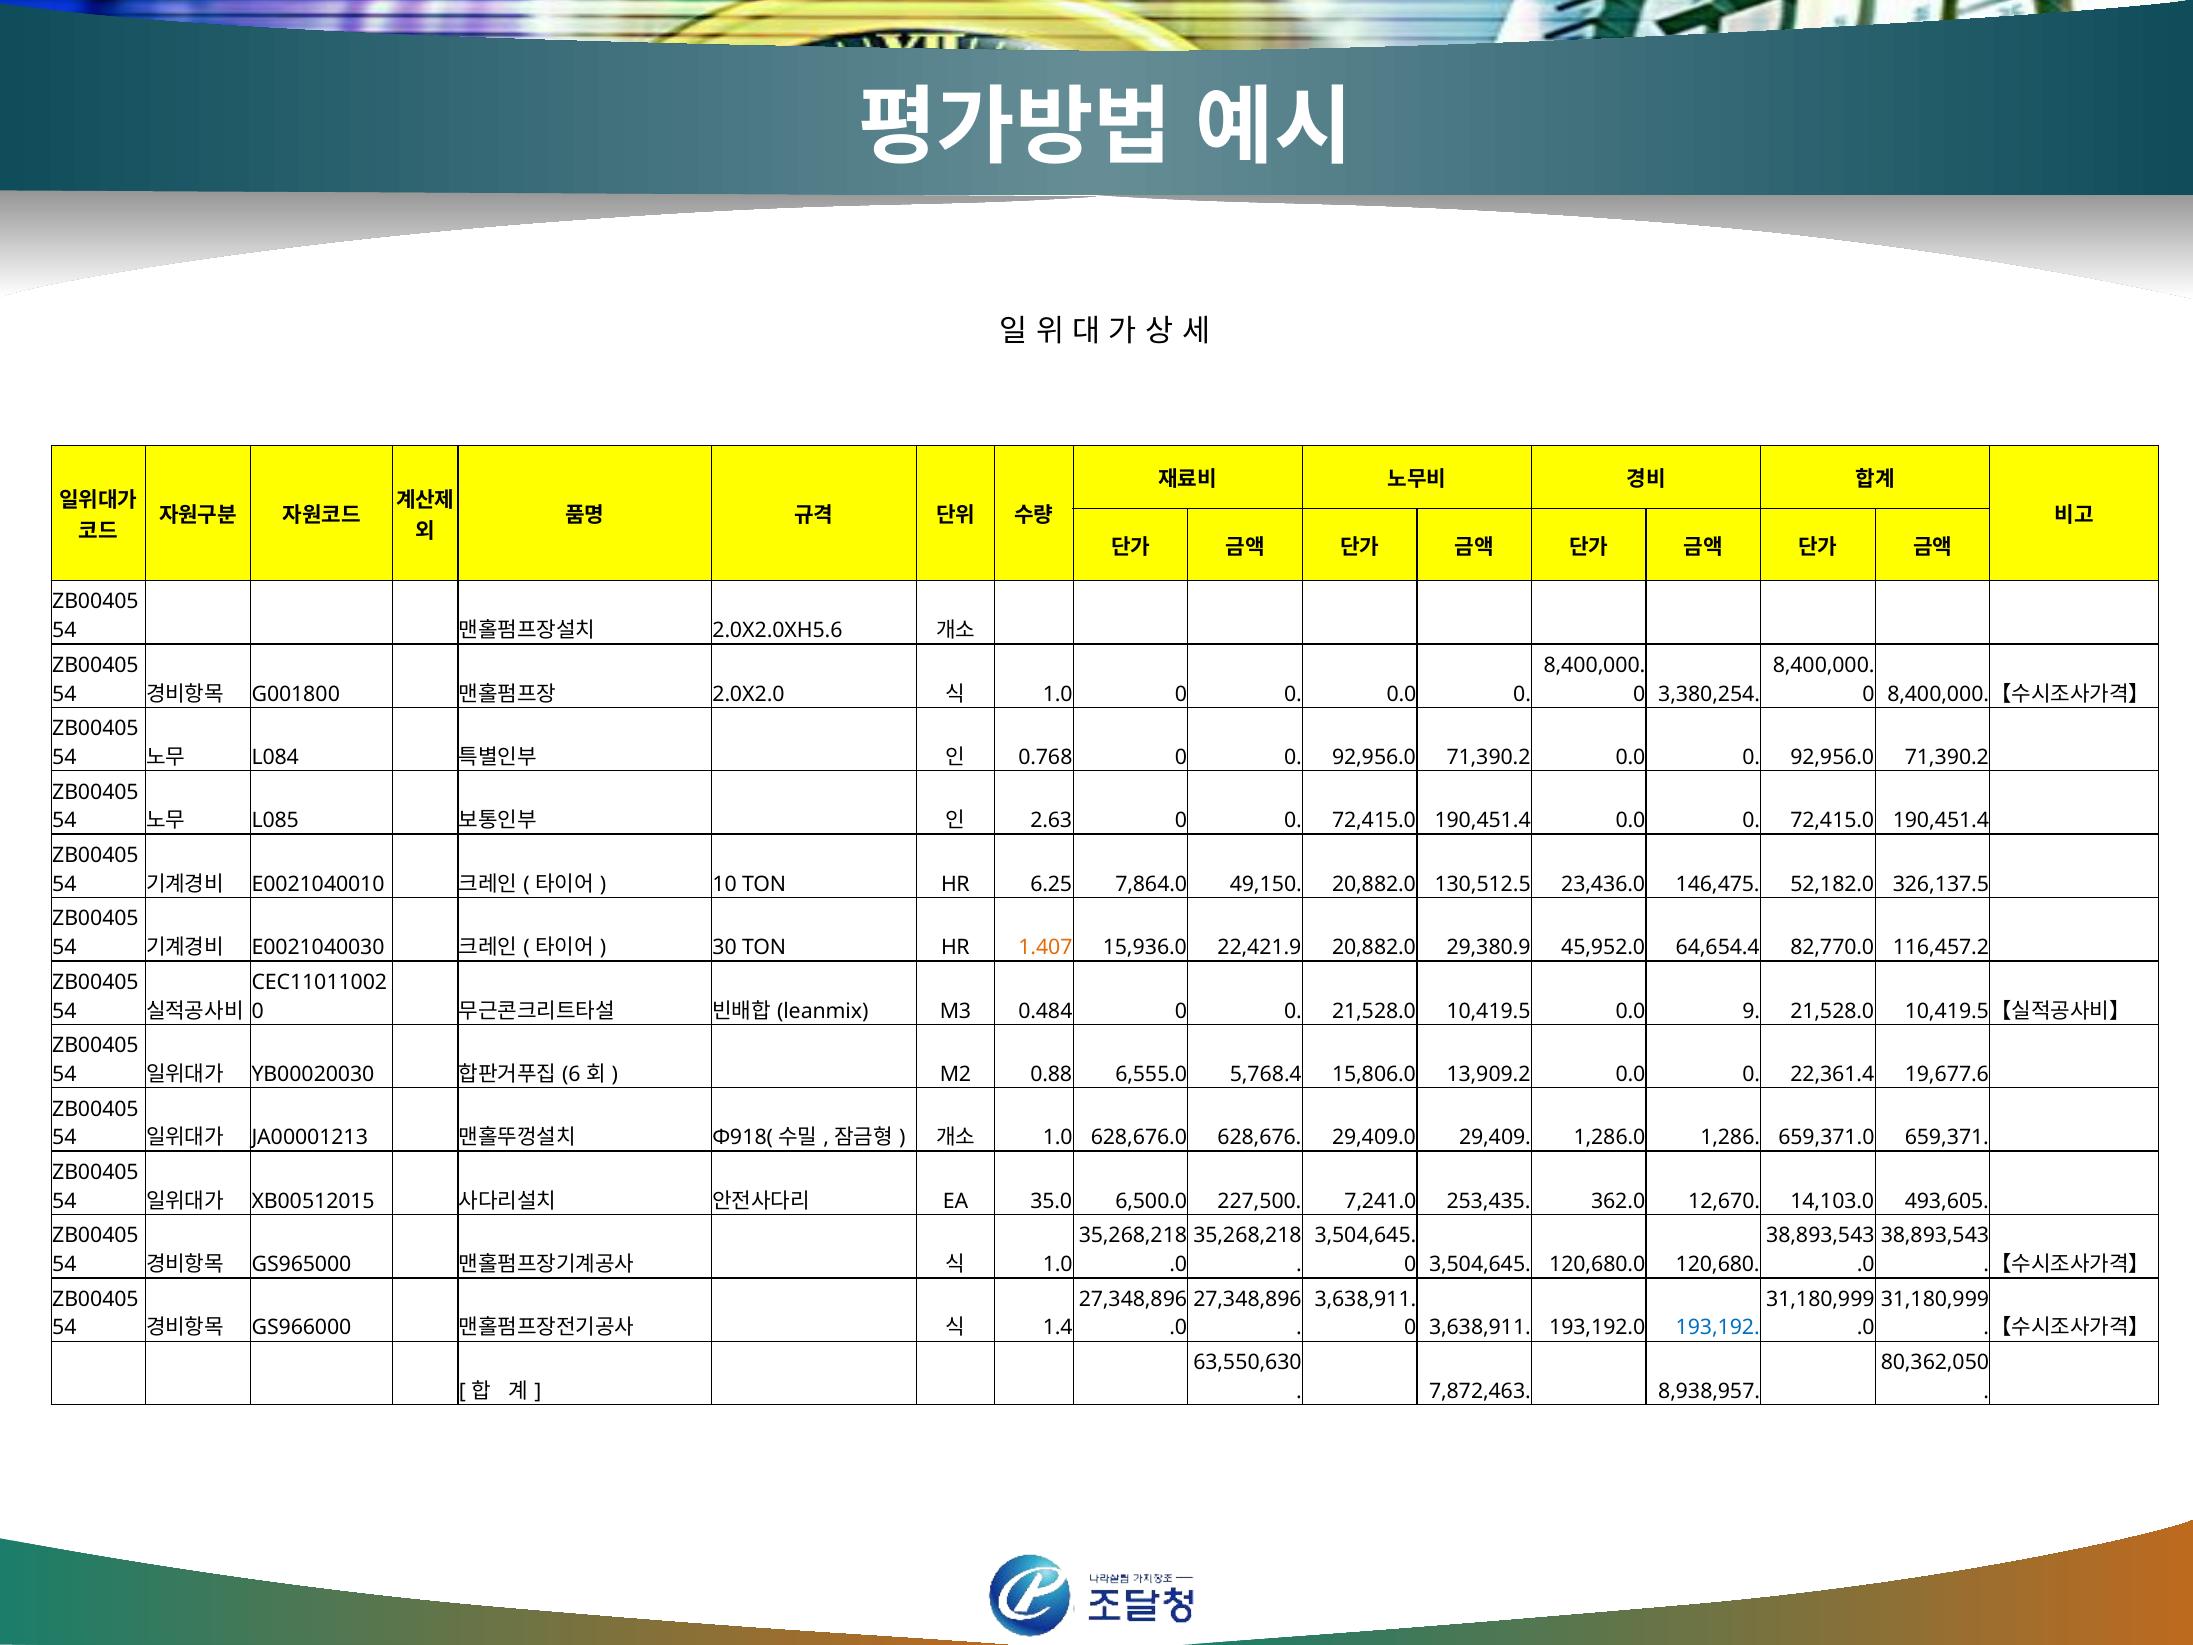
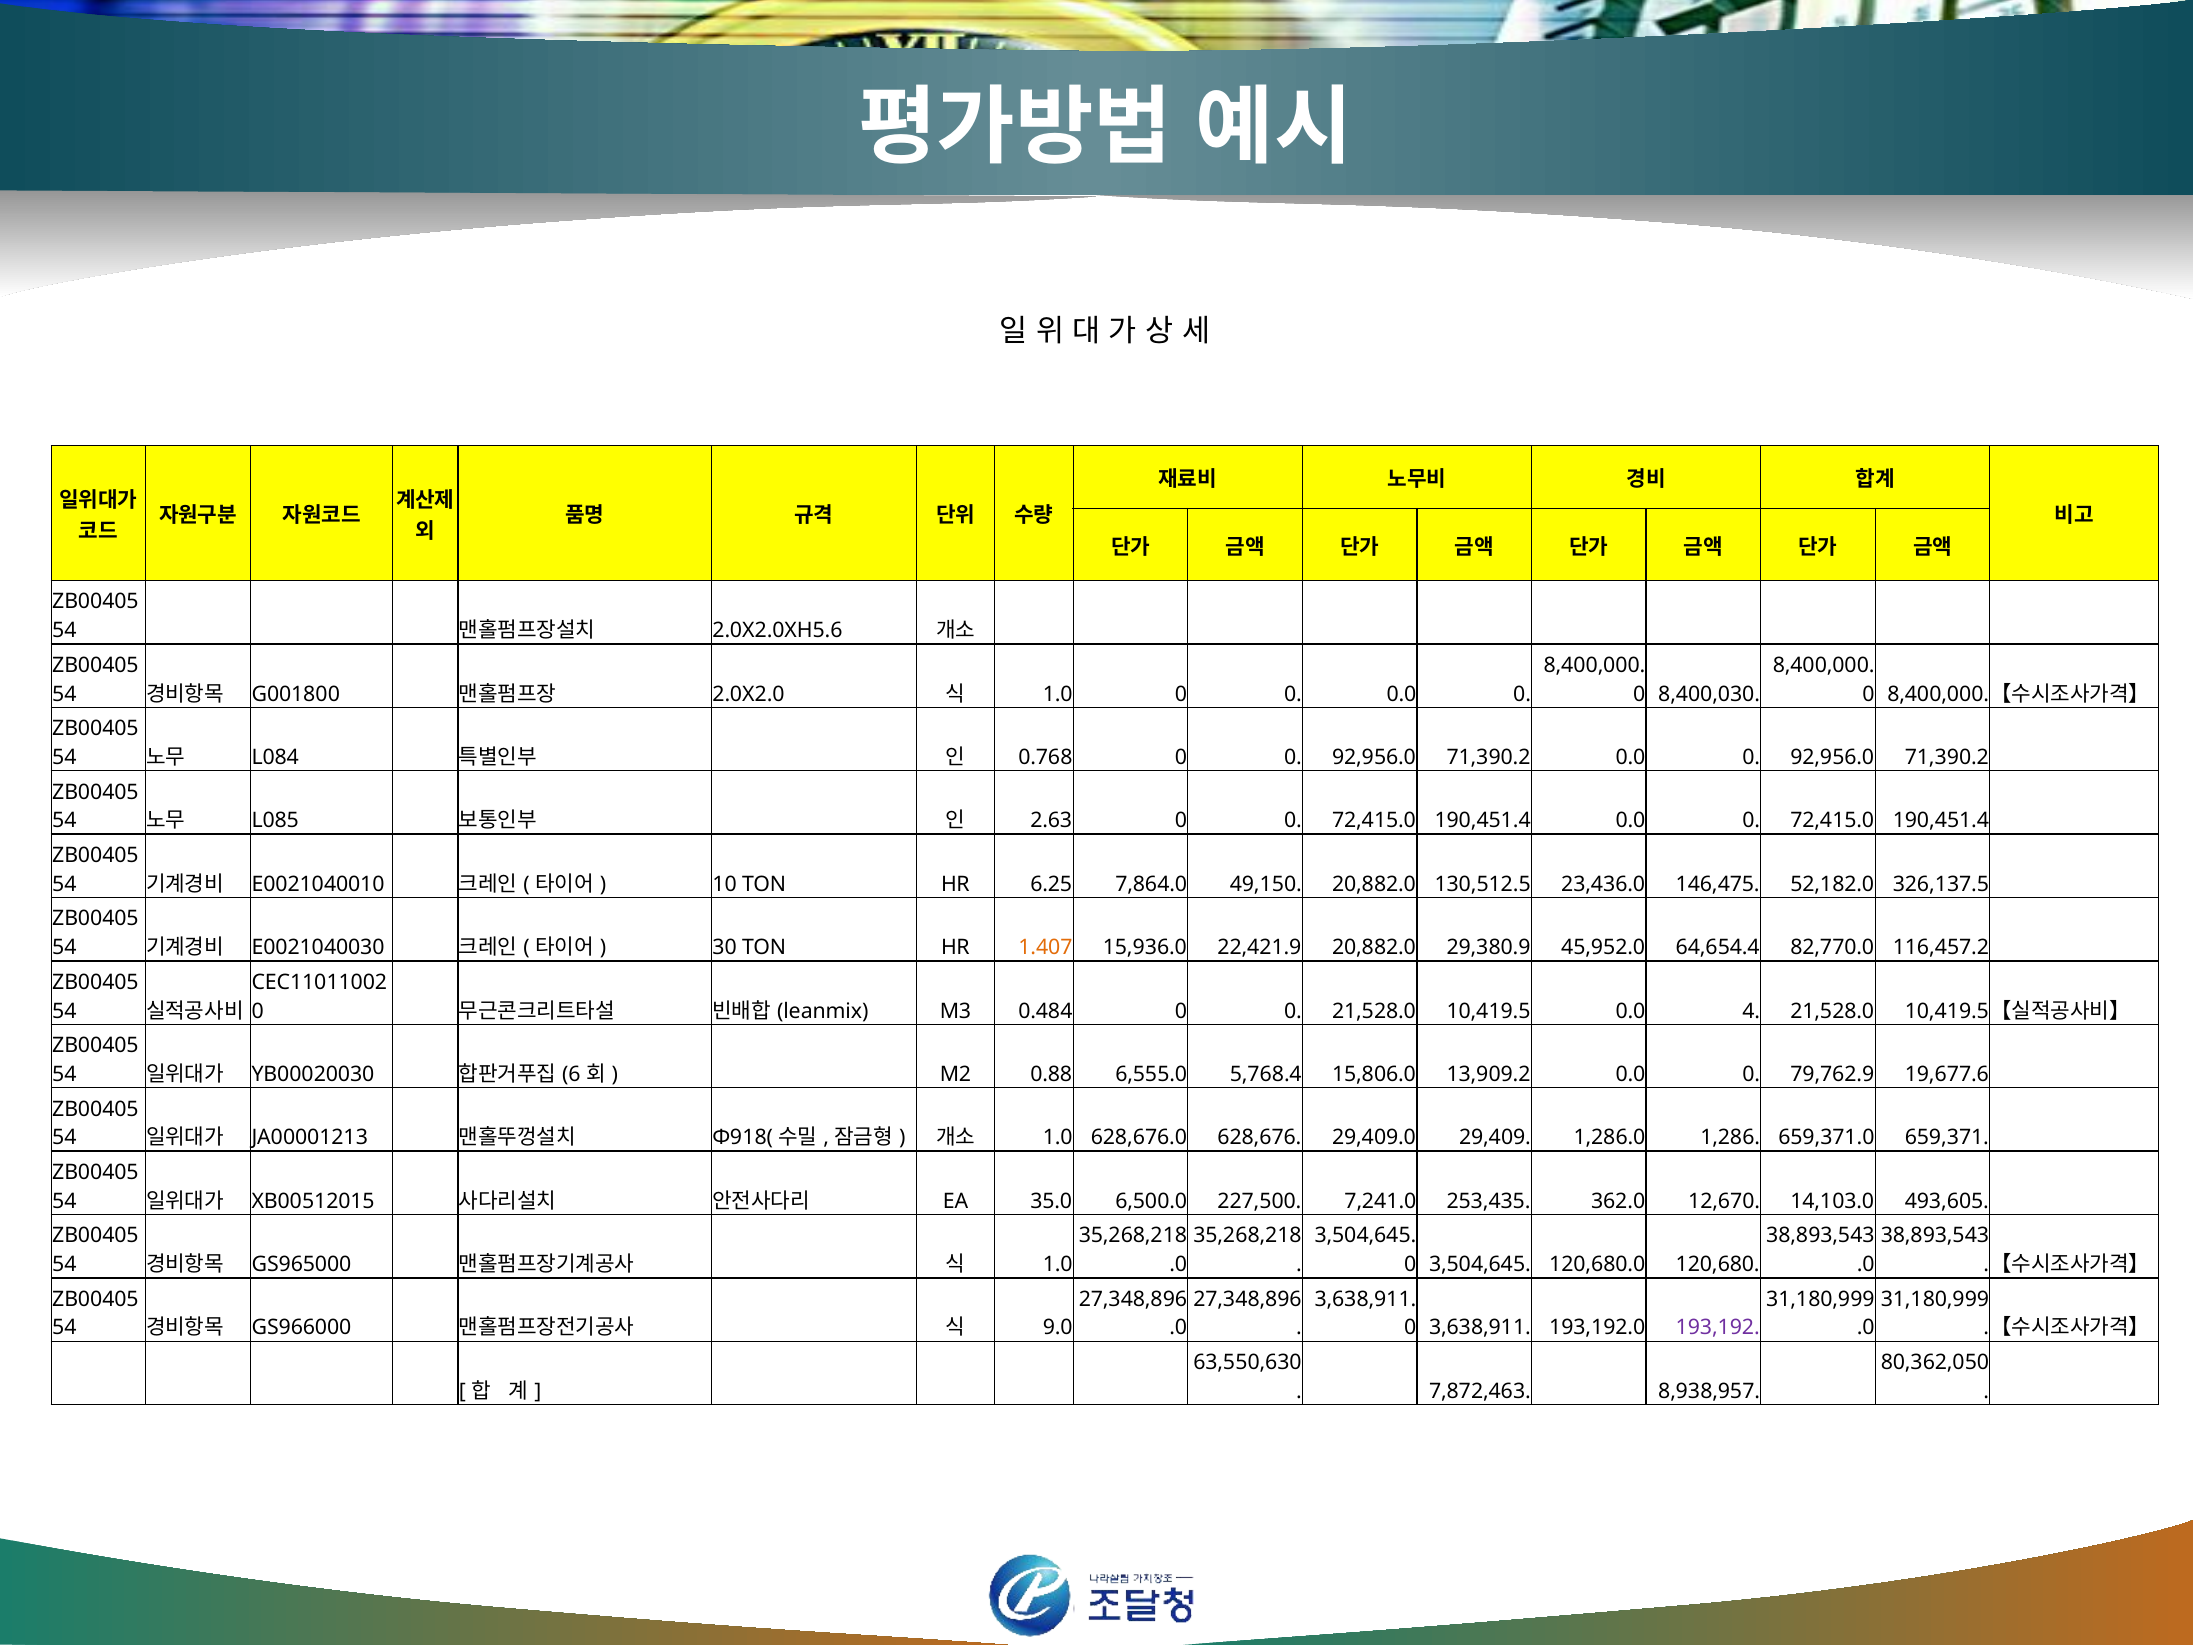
3,380,254: 3,380,254 -> 8,400,030
9: 9 -> 4
22,361.4: 22,361.4 -> 79,762.9
1.4: 1.4 -> 9.0
193,192 colour: blue -> purple
